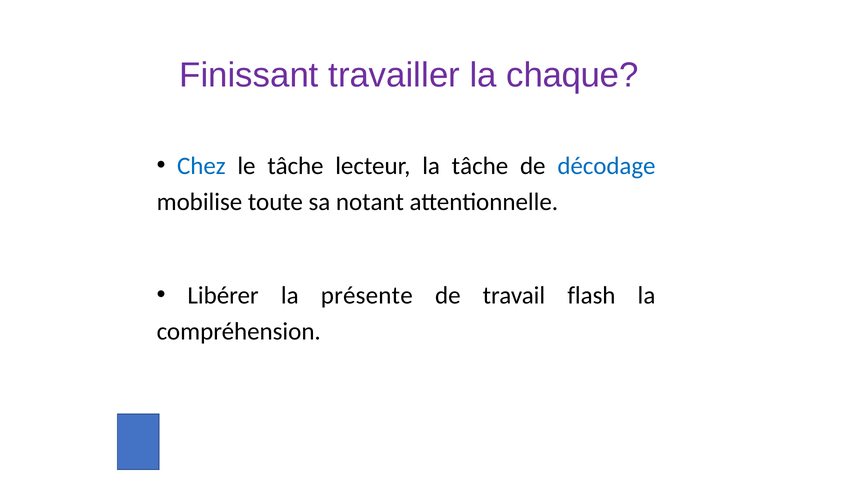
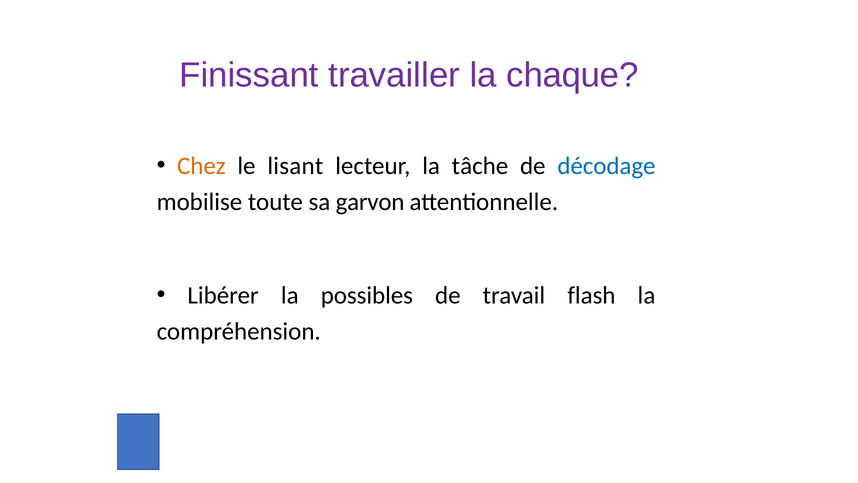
Chez colour: blue -> orange
le tâche: tâche -> lisant
notant: notant -> garvon
présente: présente -> possibles
